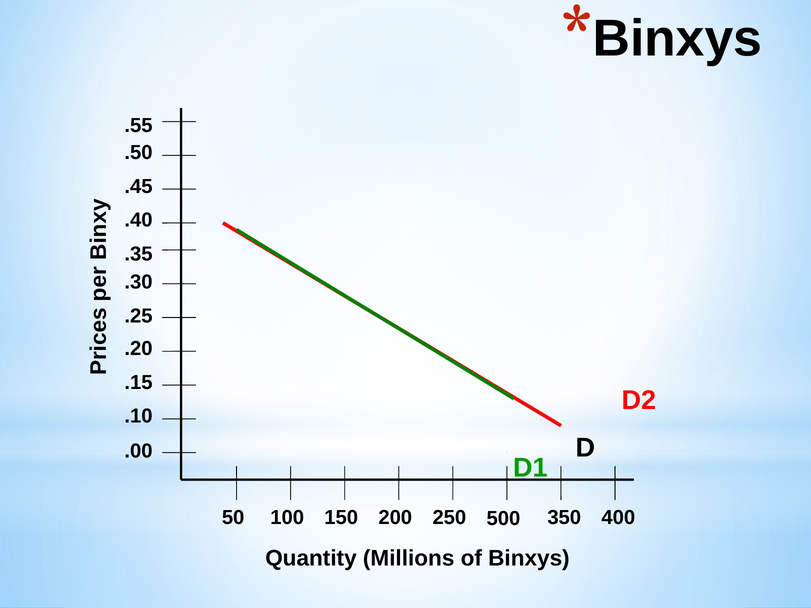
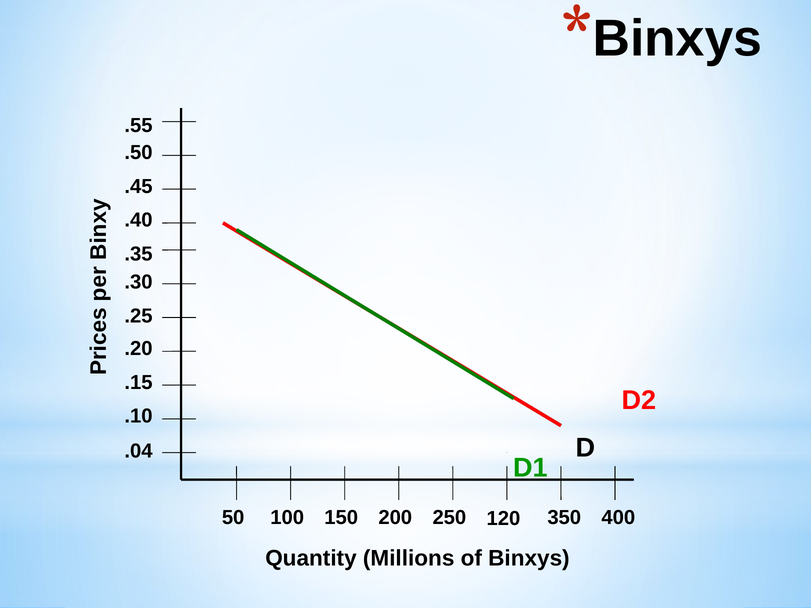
.00: .00 -> .04
500: 500 -> 120
